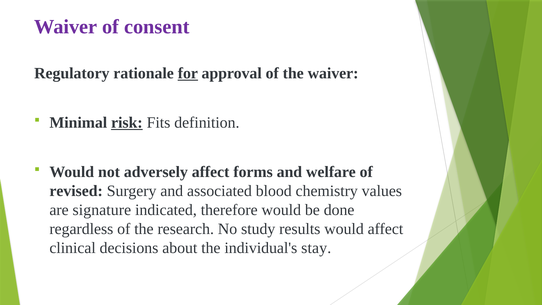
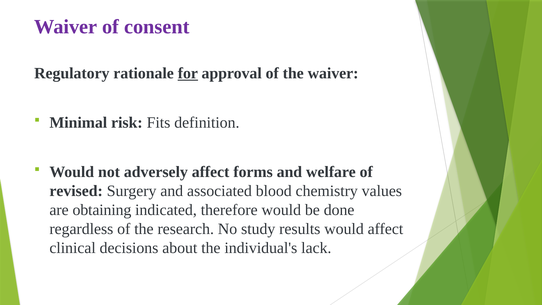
risk underline: present -> none
signature: signature -> obtaining
stay: stay -> lack
